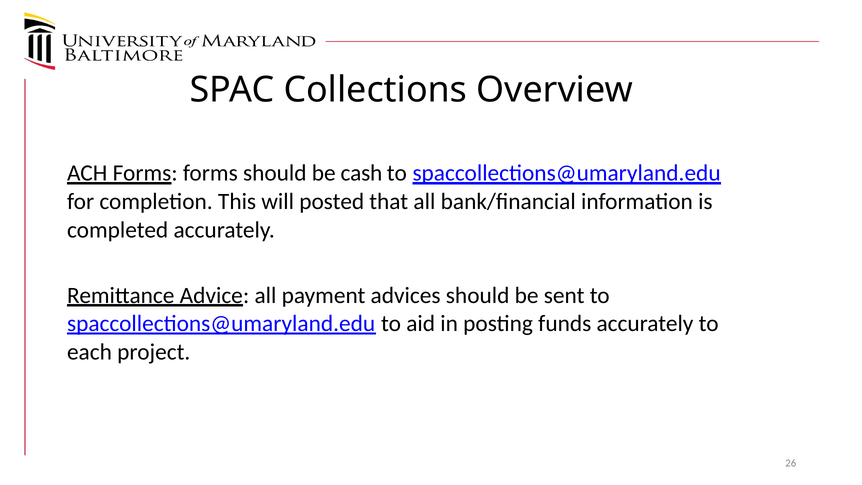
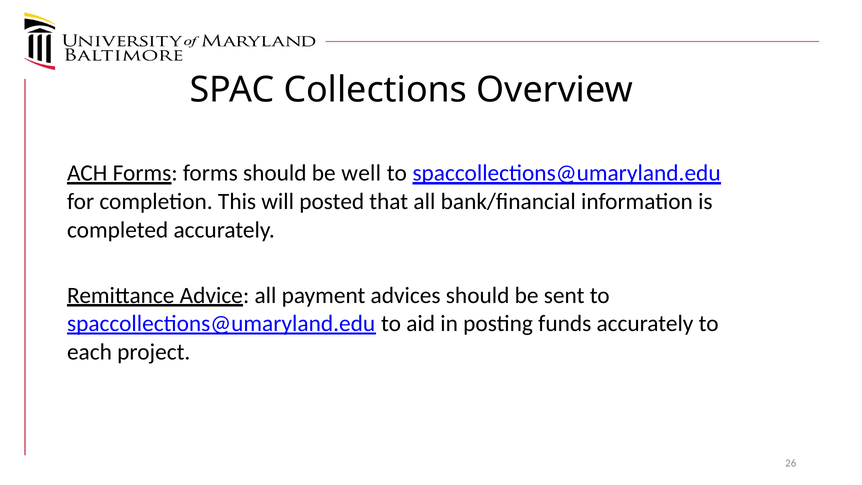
cash: cash -> well
